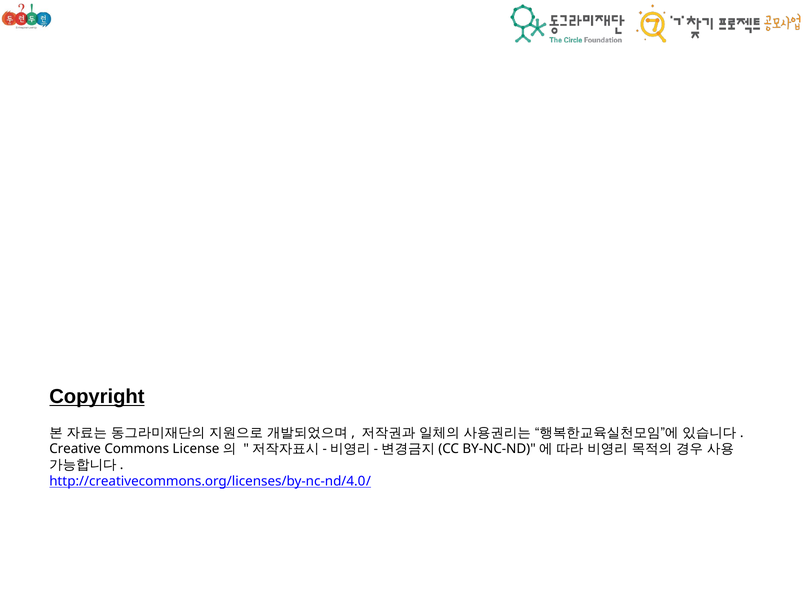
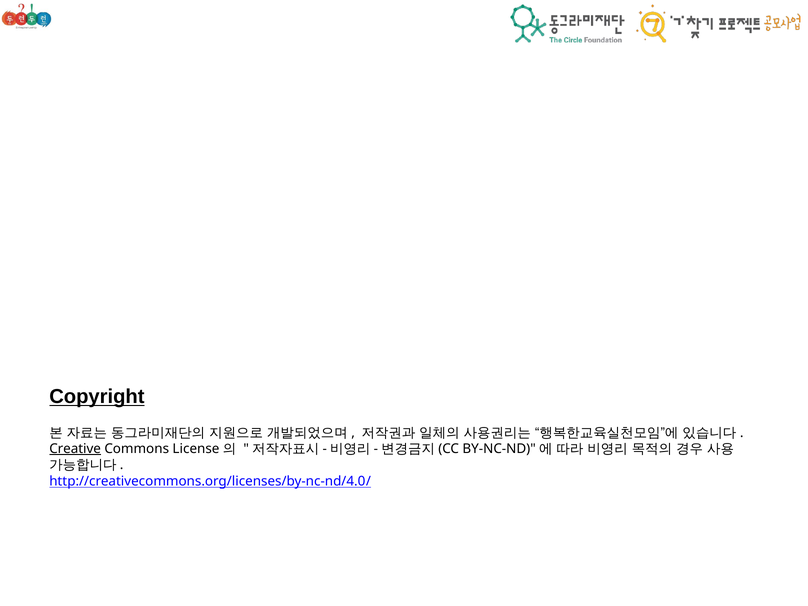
Creative underline: none -> present
